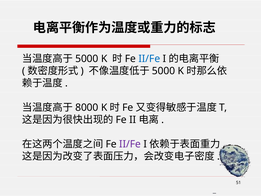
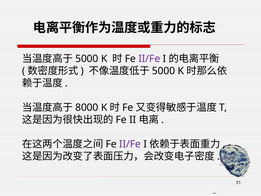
II/Fe at (149, 59) colour: blue -> purple
